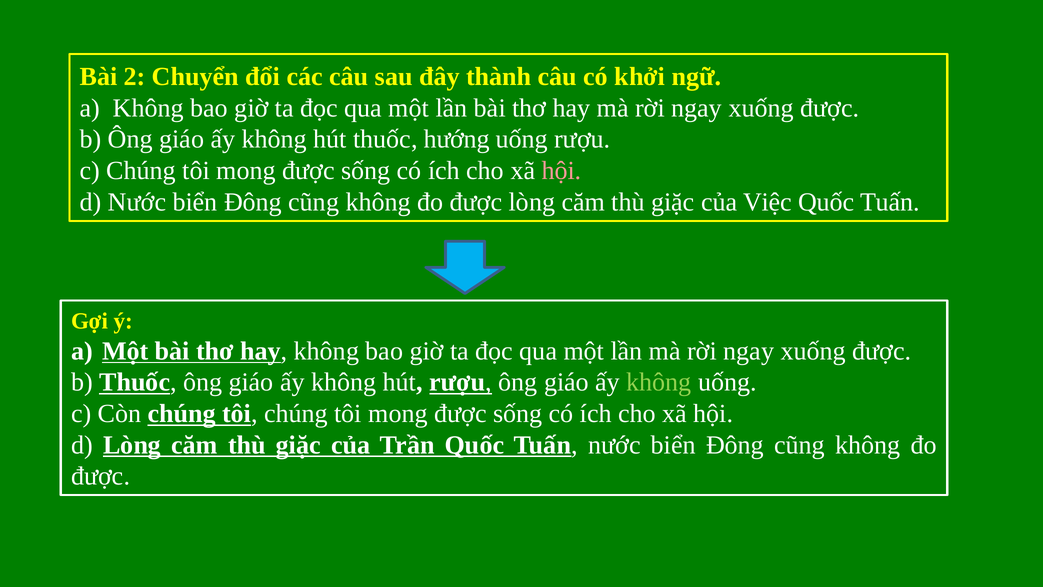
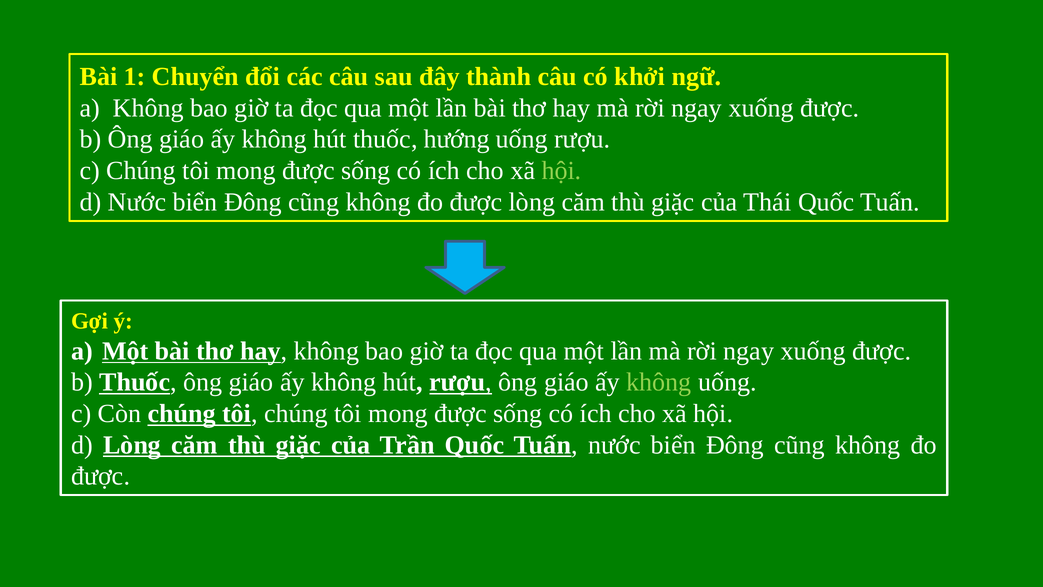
2: 2 -> 1
hội at (562, 171) colour: pink -> light green
Việc: Việc -> Thái
